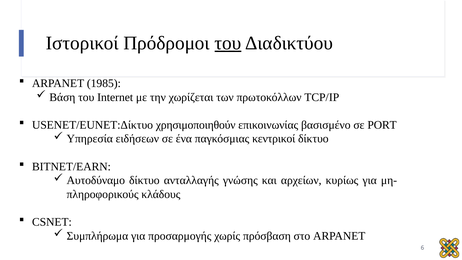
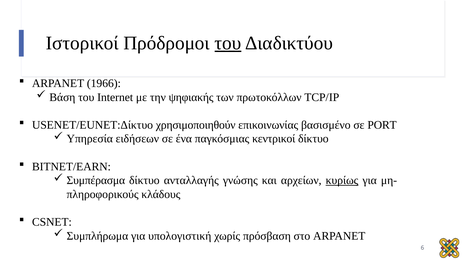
1985: 1985 -> 1966
χωρίζεται: χωρίζεται -> ψηφιακής
Αυτοδύναμο: Αυτοδύναμο -> Συμπέρασμα
κυρίως underline: none -> present
προσαρμογής: προσαρμογής -> υπολογιστική
